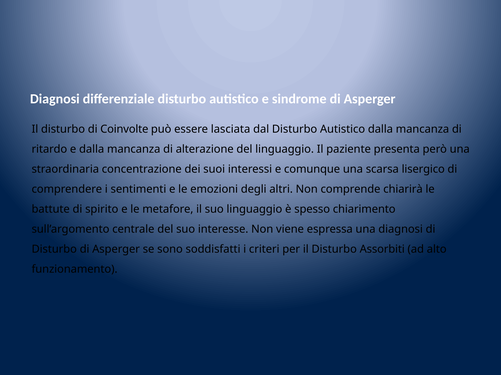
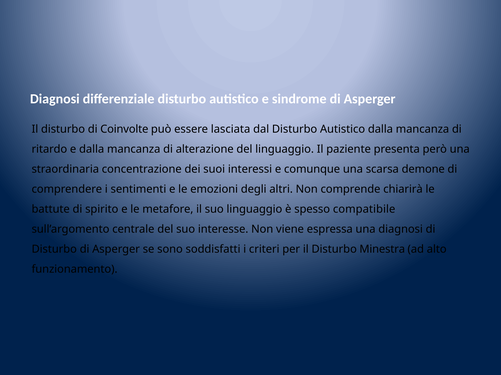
lisergico: lisergico -> demone
chiarimento: chiarimento -> compatibile
Assorbiti: Assorbiti -> Minestra
